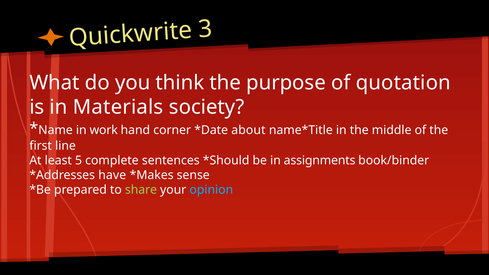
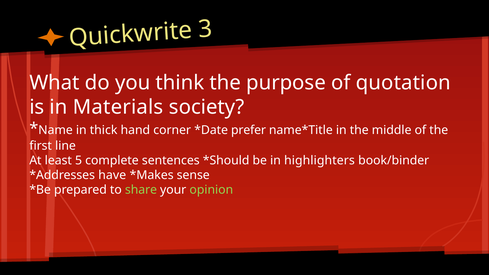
work: work -> thick
about: about -> prefer
assignments: assignments -> highlighters
opinion colour: light blue -> light green
